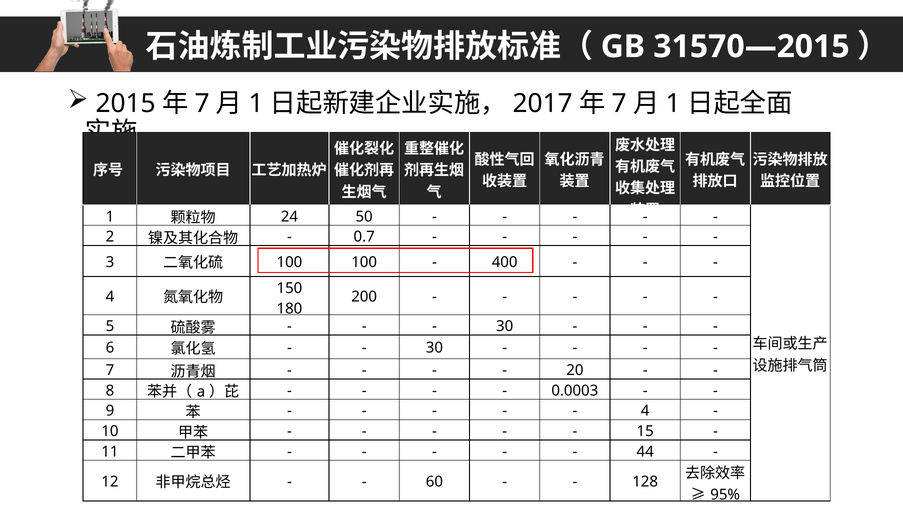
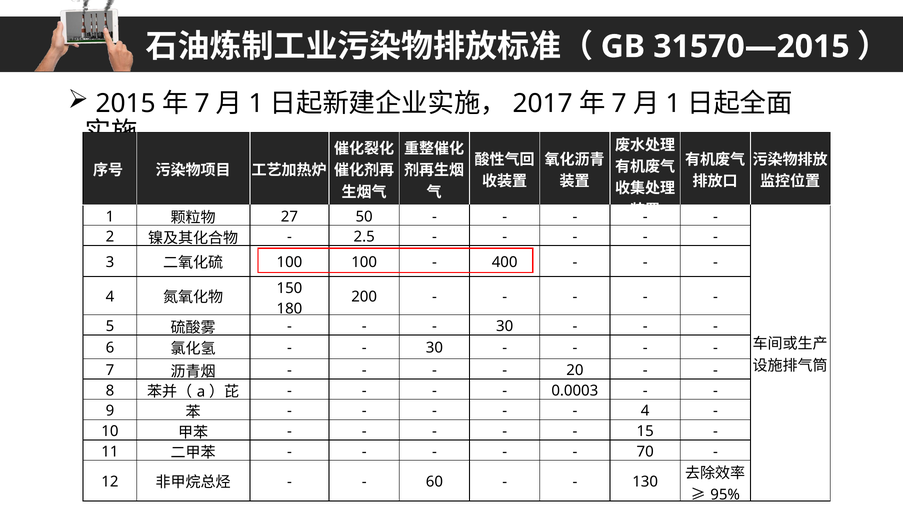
24: 24 -> 27
0.7: 0.7 -> 2.5
44: 44 -> 70
128: 128 -> 130
